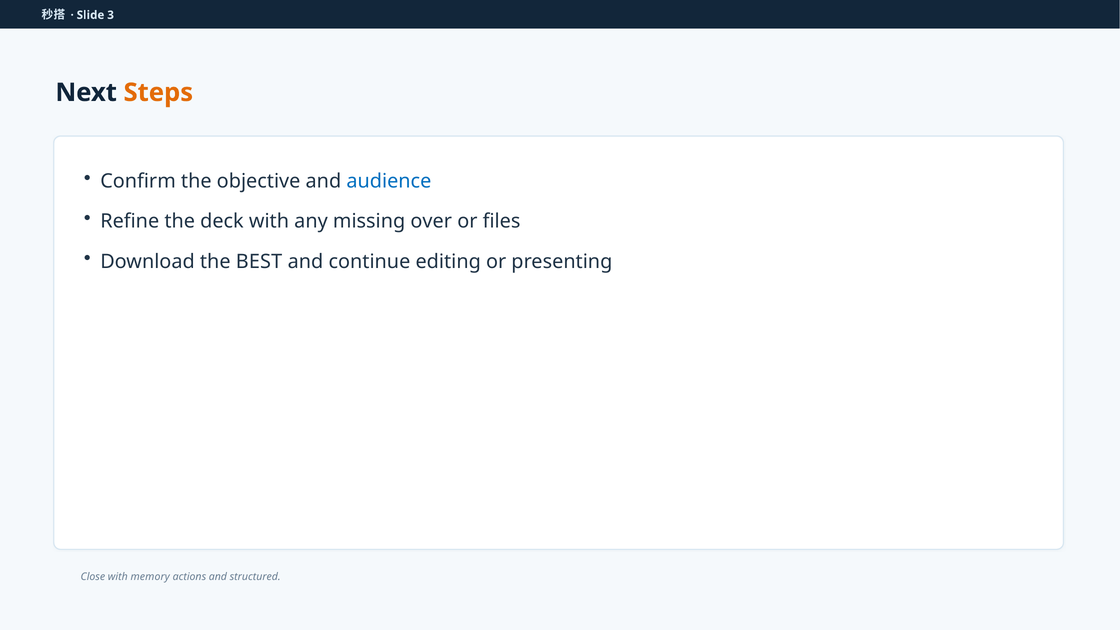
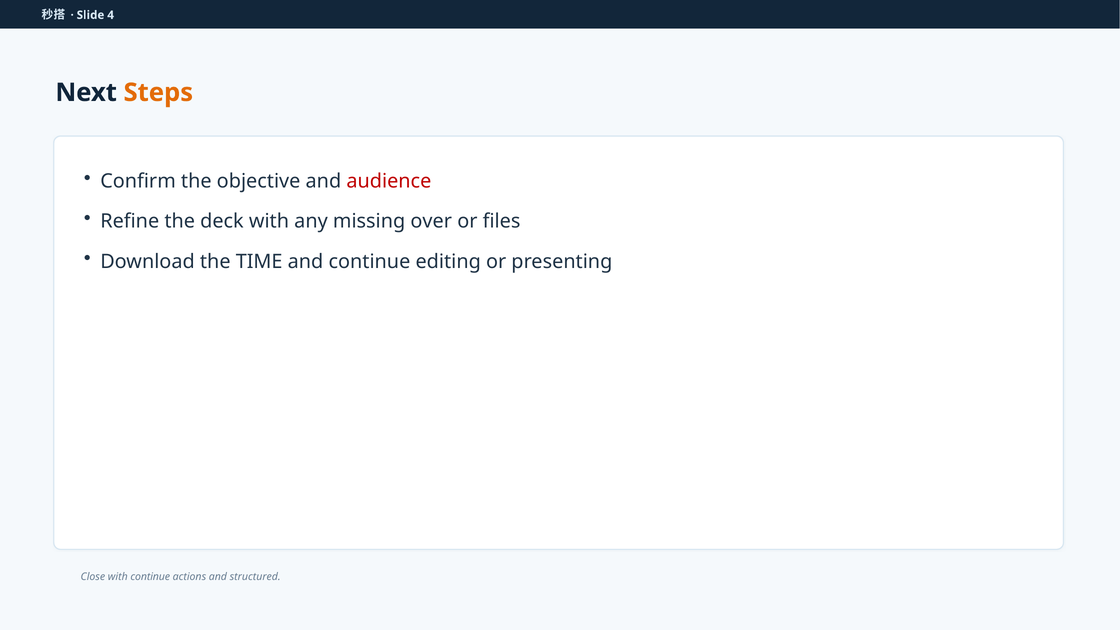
3: 3 -> 4
audience colour: blue -> red
BEST: BEST -> TIME
with memory: memory -> continue
